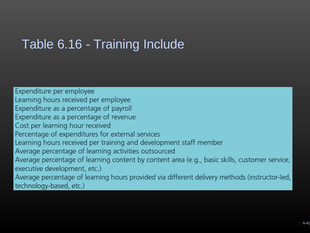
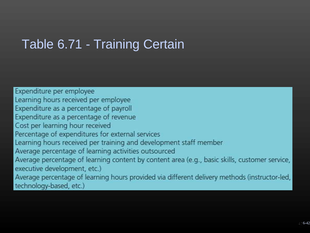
6.16: 6.16 -> 6.71
Include: Include -> Certain
